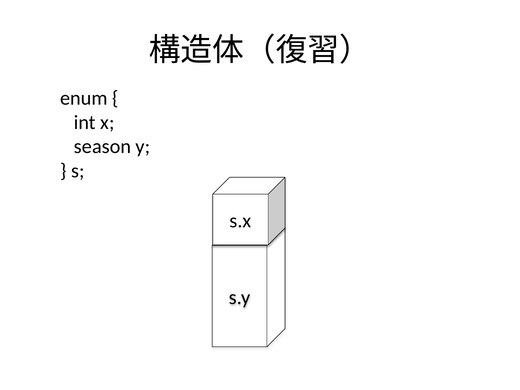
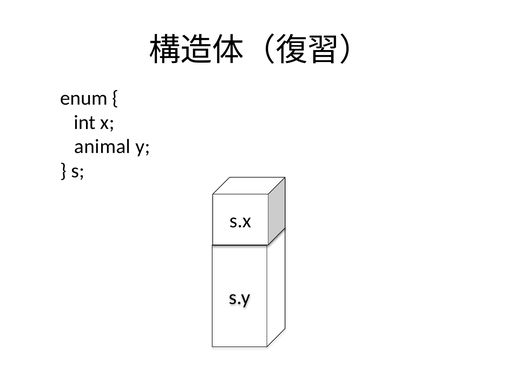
season: season -> animal
